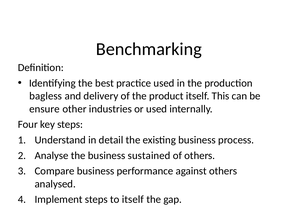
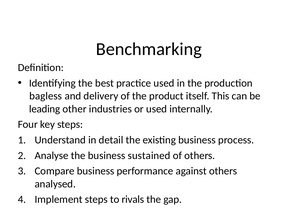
ensure: ensure -> leading
to itself: itself -> rivals
